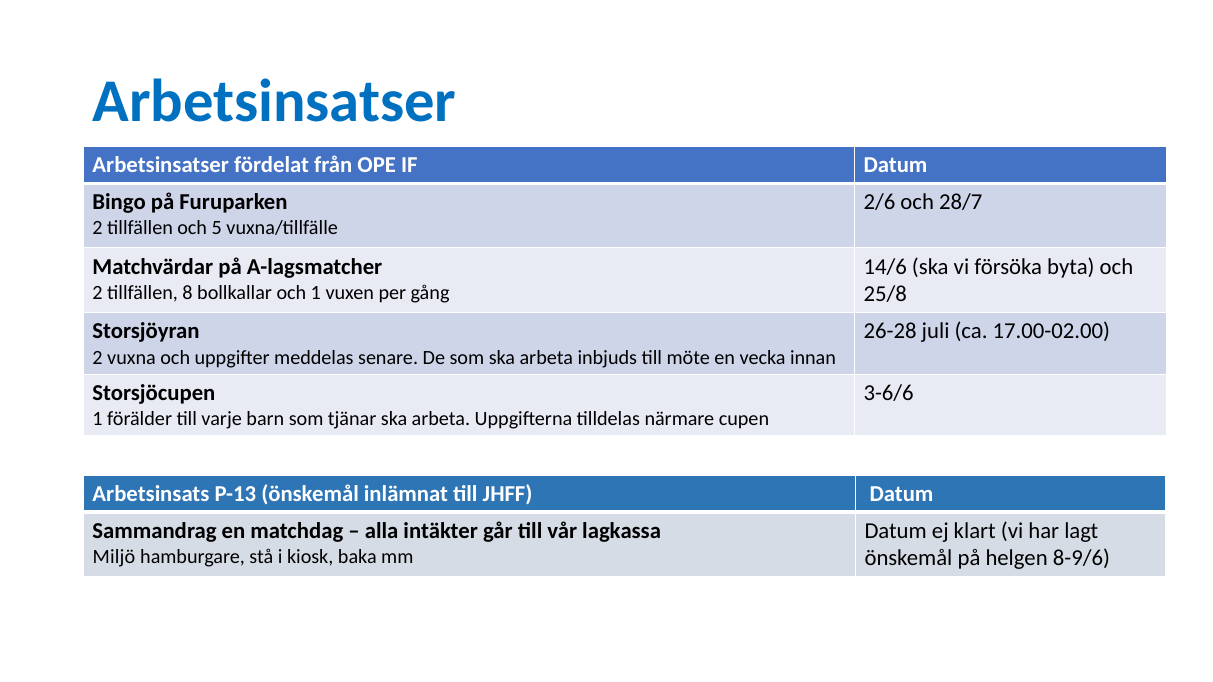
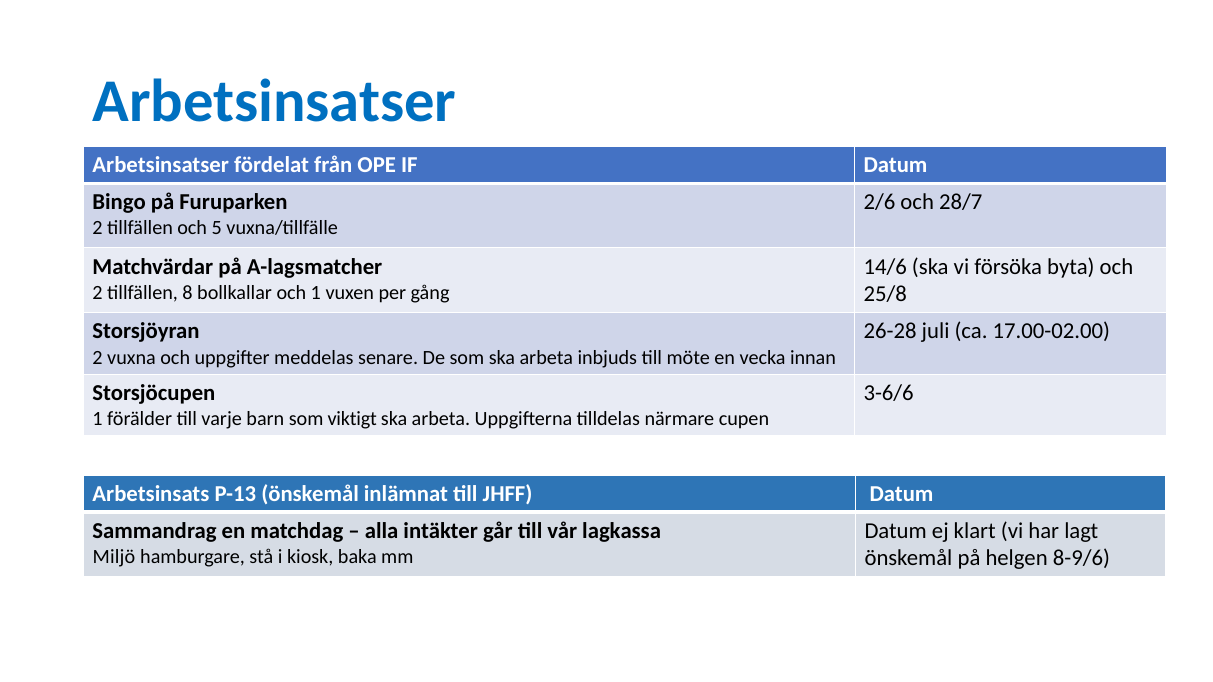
tjänar: tjänar -> viktigt
